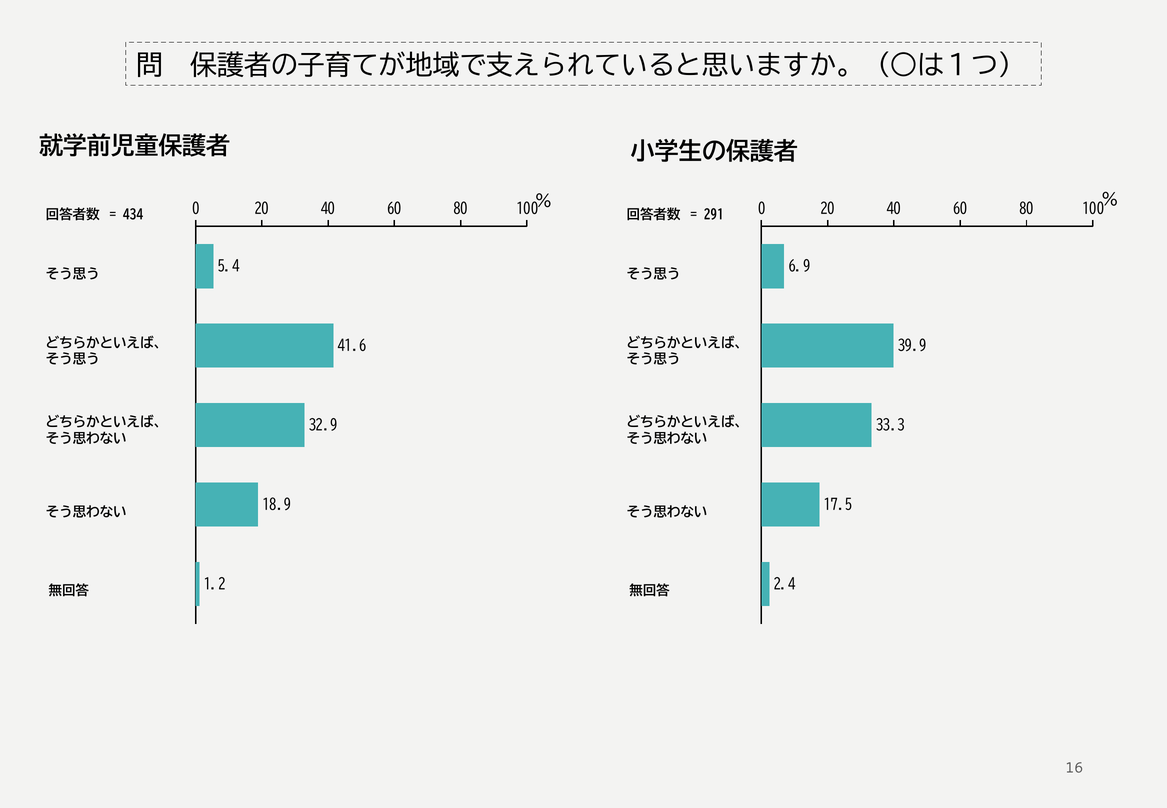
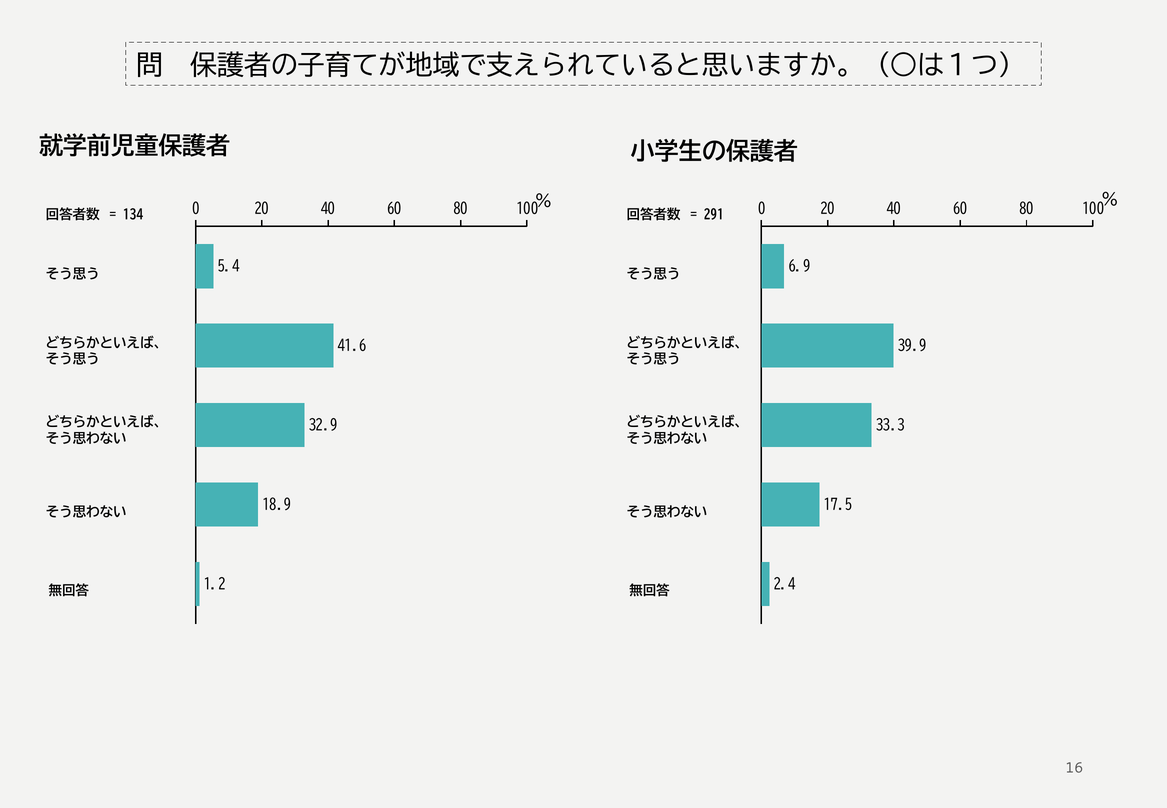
434: 434 -> 134
